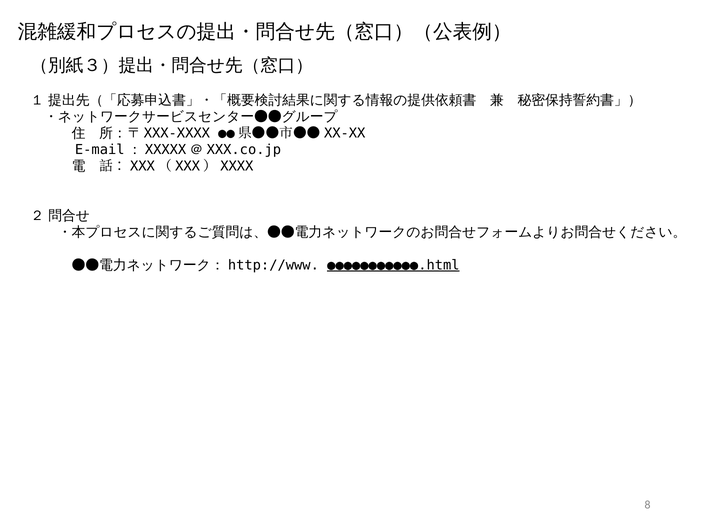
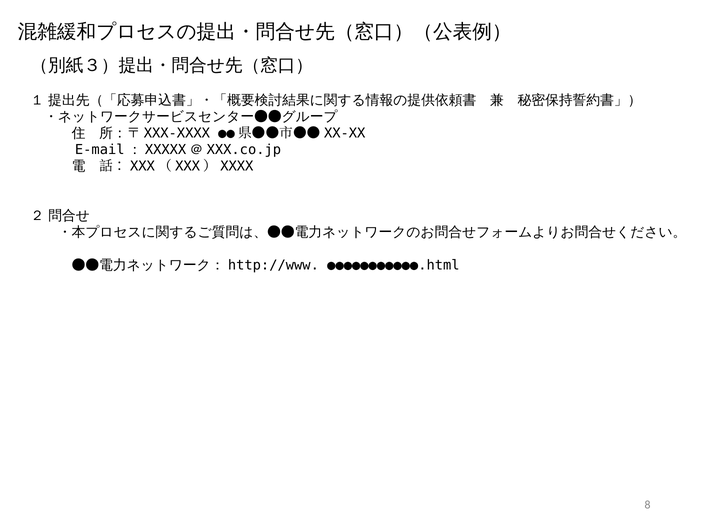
●●●●●●●●●●●.html underline: present -> none
